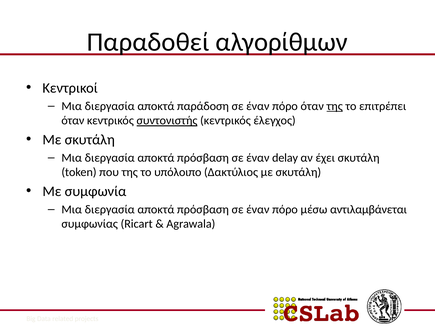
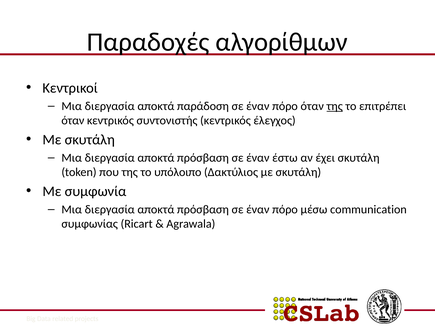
Παραδοθεί: Παραδοθεί -> Παραδοχές
συντονιστής underline: present -> none
delay: delay -> έστω
αντιλαμβάνεται: αντιλαμβάνεται -> communication
